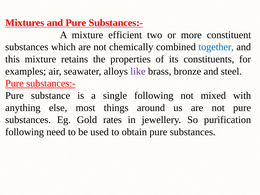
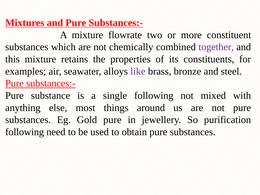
efficient: efficient -> flowrate
together colour: blue -> purple
Gold rates: rates -> pure
